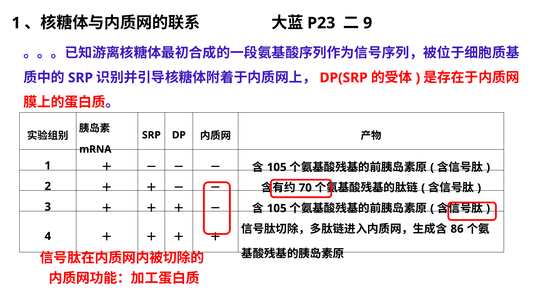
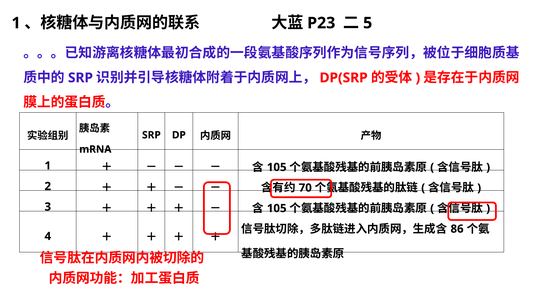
9: 9 -> 5
